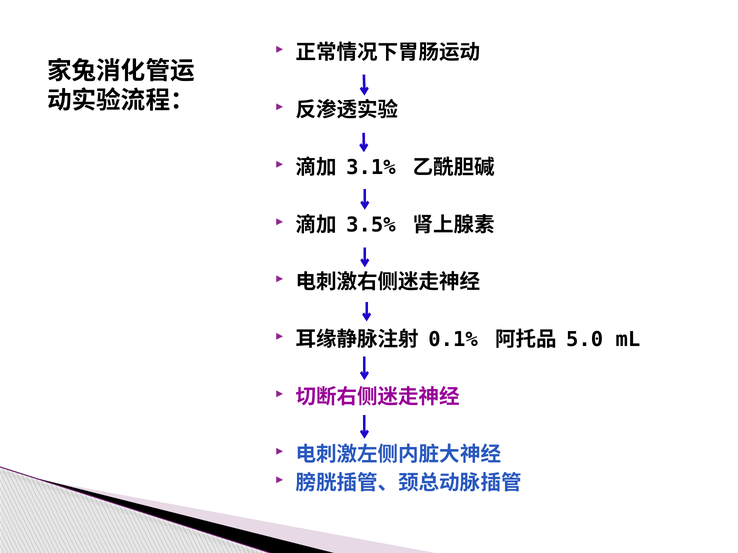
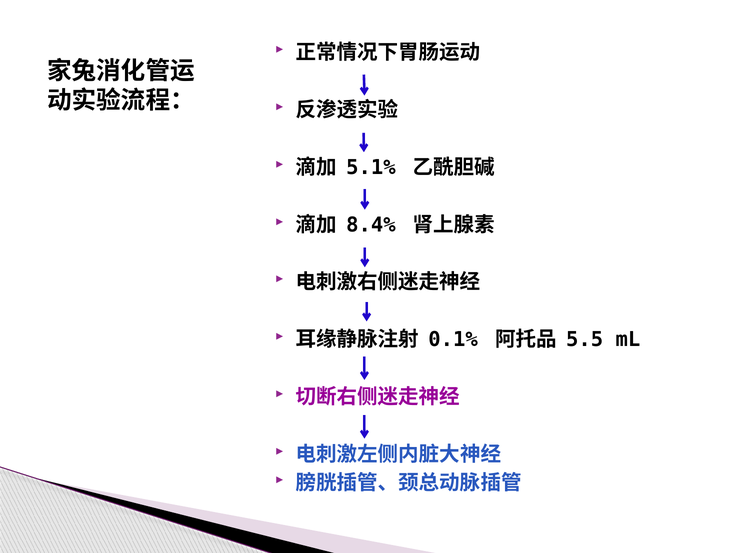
3.1%: 3.1% -> 5.1%
3.5%: 3.5% -> 8.4%
5.0: 5.0 -> 5.5
